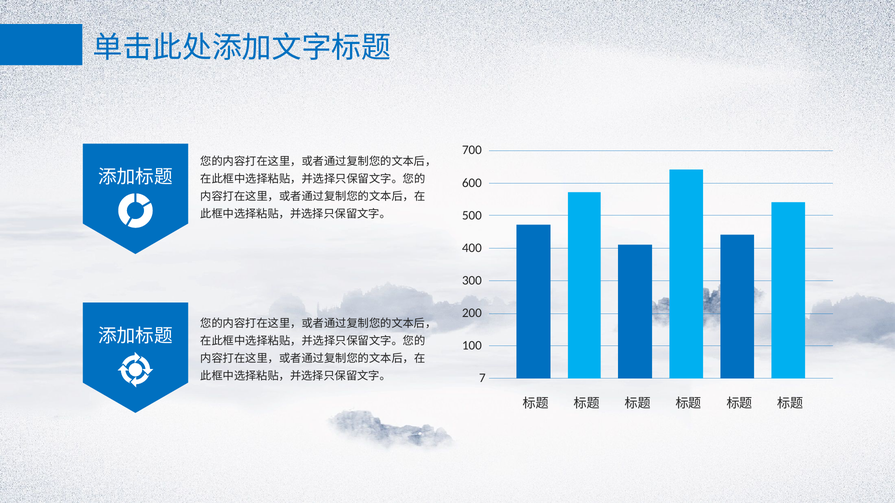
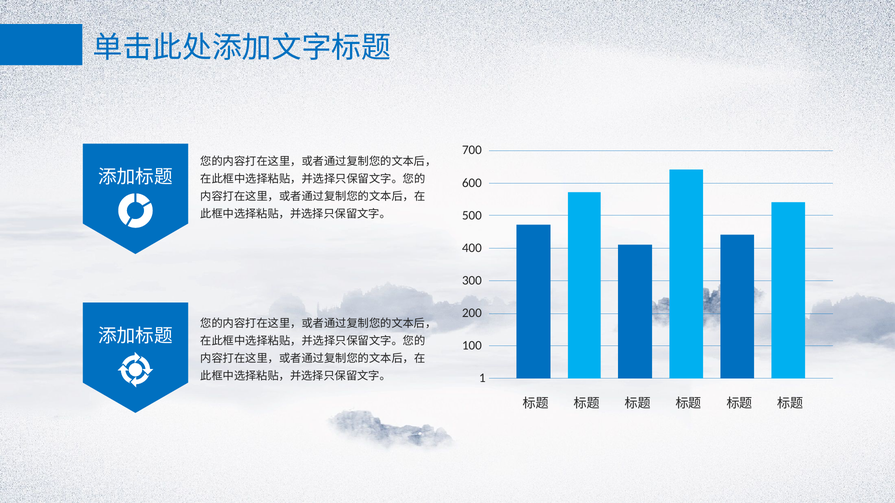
7: 7 -> 1
